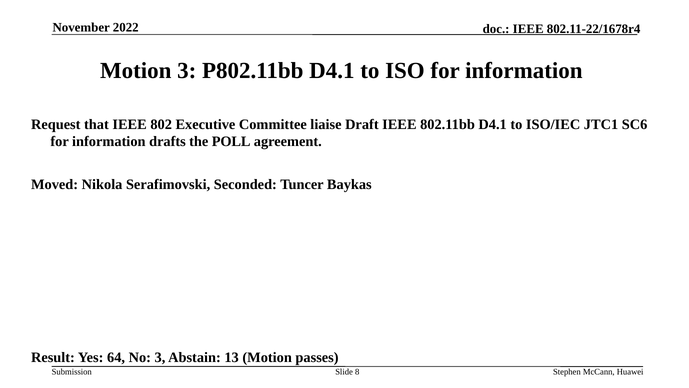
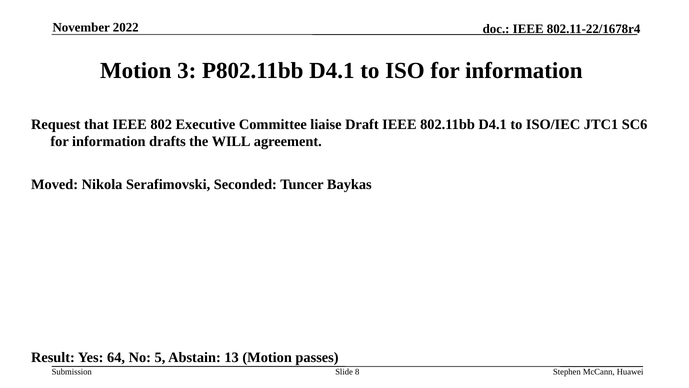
POLL: POLL -> WILL
No 3: 3 -> 5
